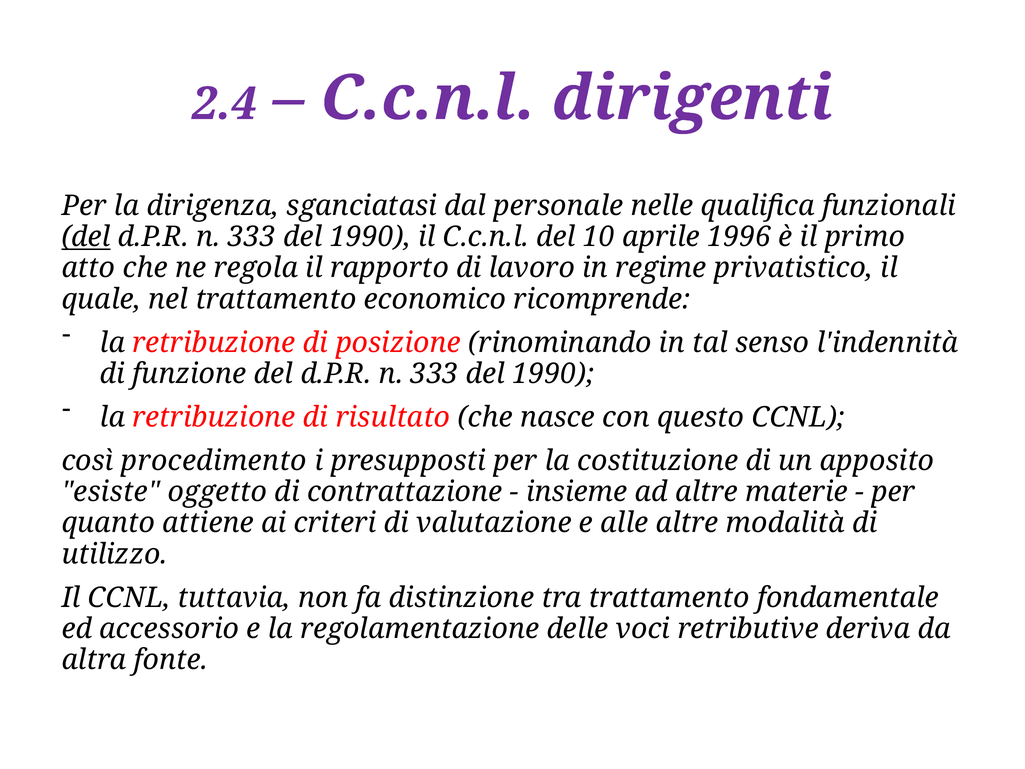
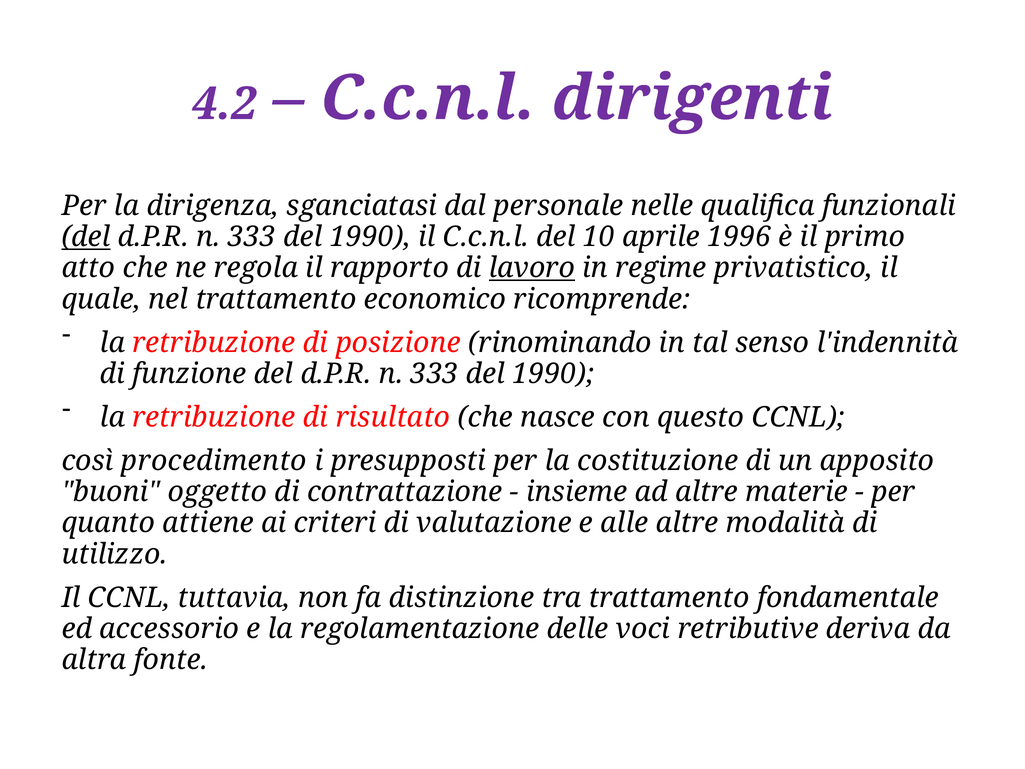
2.4: 2.4 -> 4.2
lavoro underline: none -> present
esiste: esiste -> buoni
